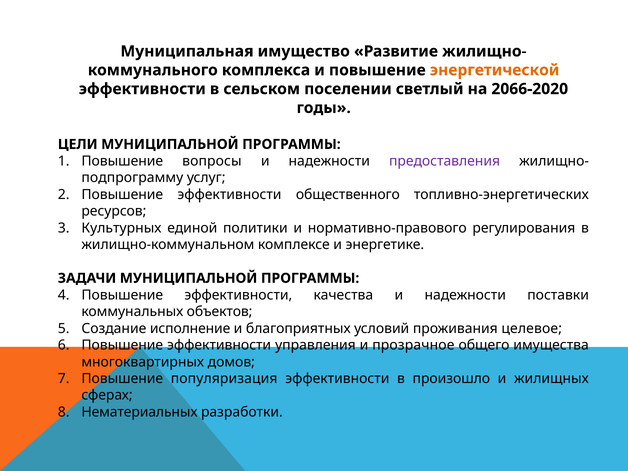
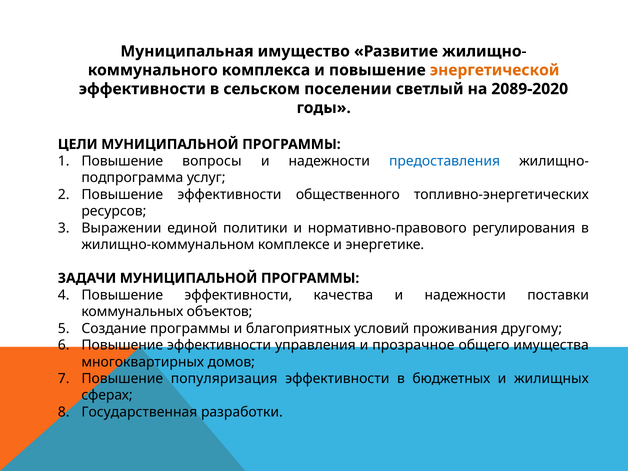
2066-2020: 2066-2020 -> 2089-2020
предоставления colour: purple -> blue
подпрограмму: подпрограмму -> подпрограмма
Культурных: Культурных -> Выражении
Создание исполнение: исполнение -> программы
целевое: целевое -> другому
произошло: произошло -> бюджетных
Нематериальных: Нематериальных -> Государственная
